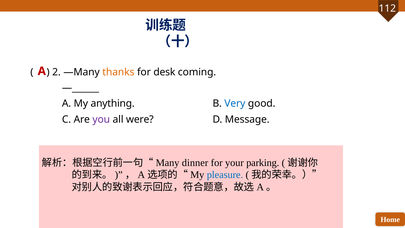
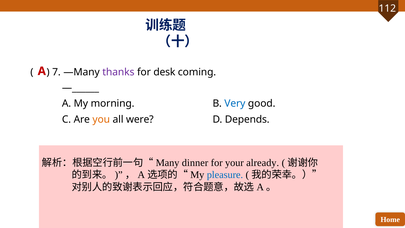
2: 2 -> 7
thanks colour: orange -> purple
anything: anything -> morning
you colour: purple -> orange
Message: Message -> Depends
parking: parking -> already
